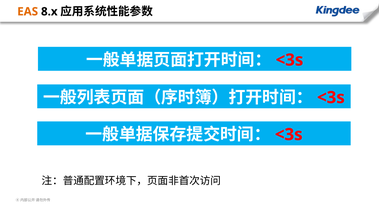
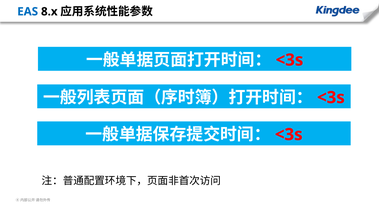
EAS colour: orange -> blue
